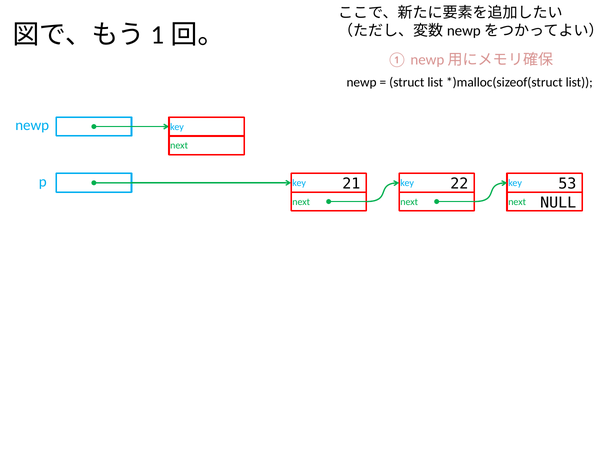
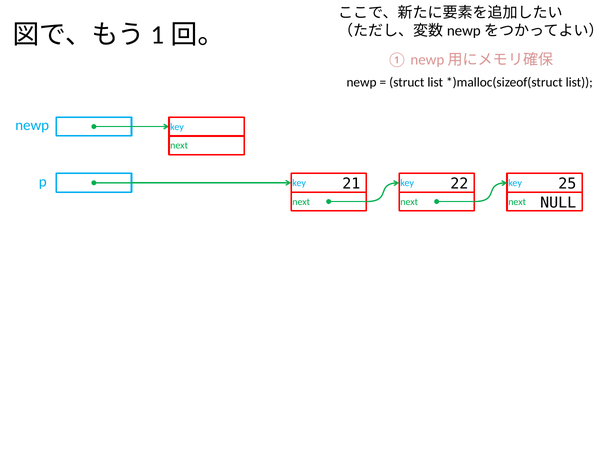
53: 53 -> 25
